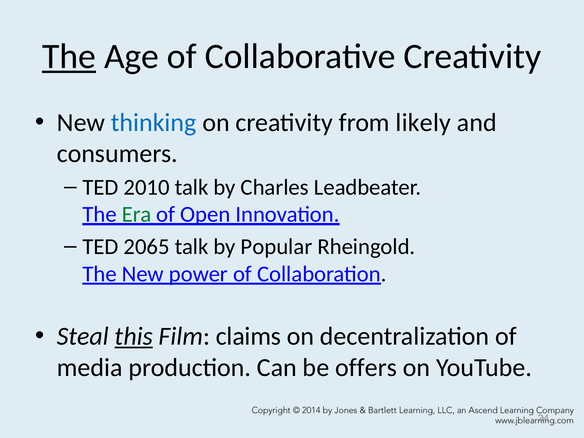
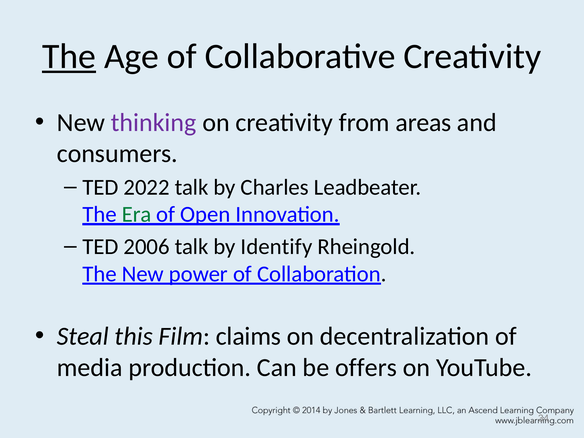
thinking colour: blue -> purple
likely: likely -> areas
2010: 2010 -> 2022
2065: 2065 -> 2006
Popular: Popular -> Identify
this underline: present -> none
